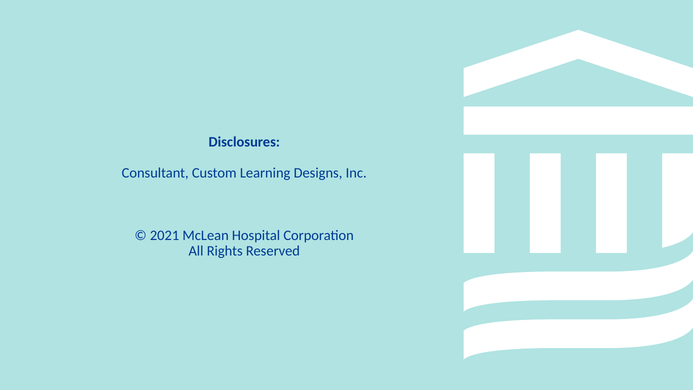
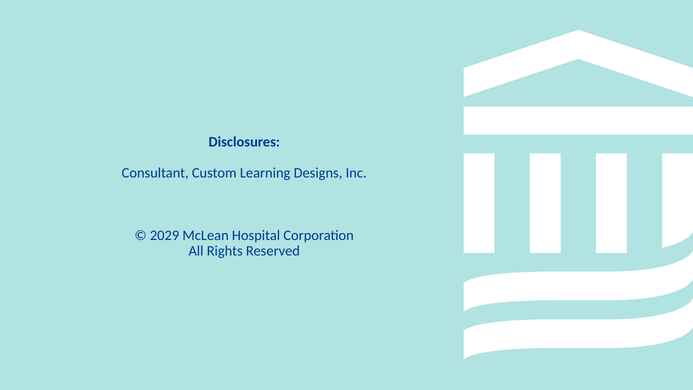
2021: 2021 -> 2029
